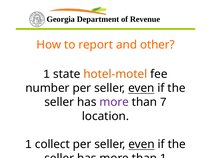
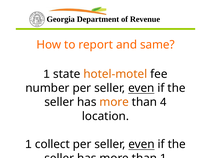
other: other -> same
more at (114, 102) colour: purple -> orange
7: 7 -> 4
